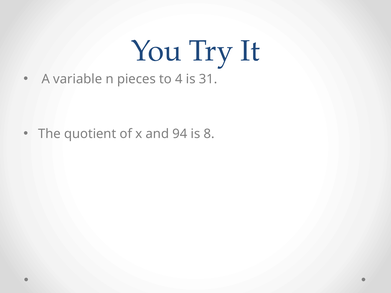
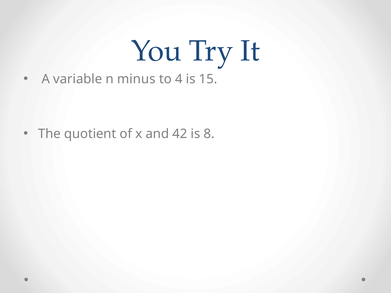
pieces: pieces -> minus
31: 31 -> 15
94: 94 -> 42
